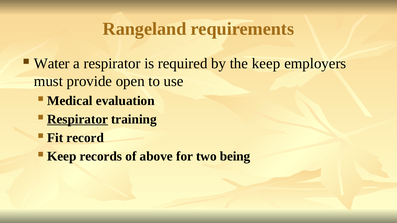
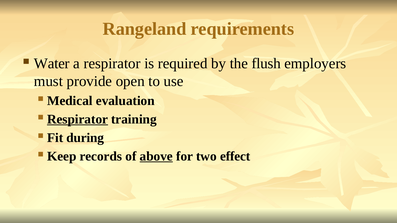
the keep: keep -> flush
record: record -> during
above underline: none -> present
being: being -> effect
